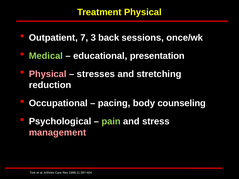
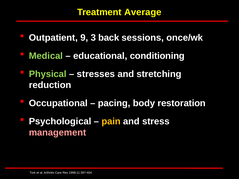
Treatment Physical: Physical -> Average
7: 7 -> 9
presentation: presentation -> conditioning
Physical at (48, 74) colour: pink -> light green
counseling: counseling -> restoration
pain colour: light green -> yellow
